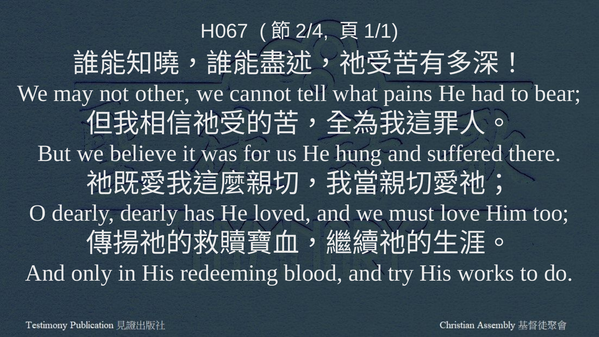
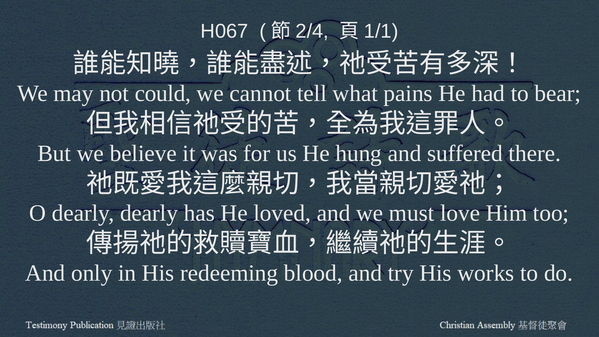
other: other -> could
